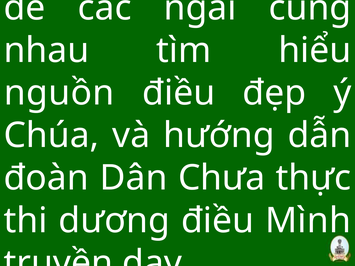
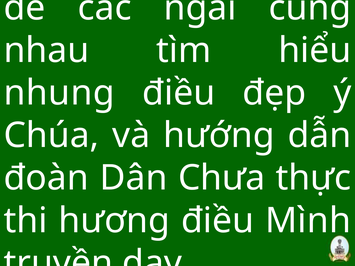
nguồn: nguồn -> nhung
dương: dương -> hương
